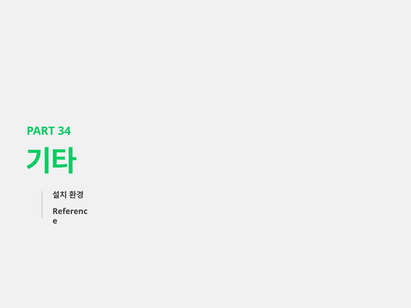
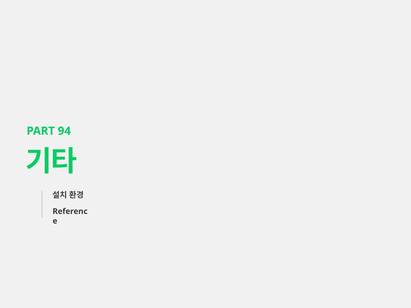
34: 34 -> 94
